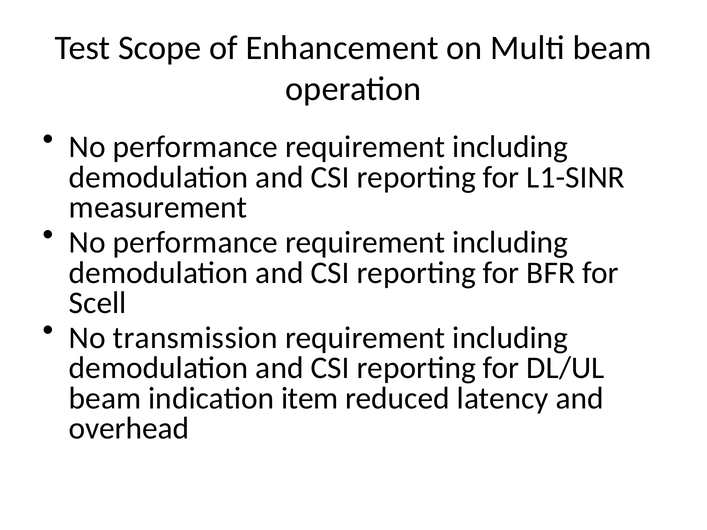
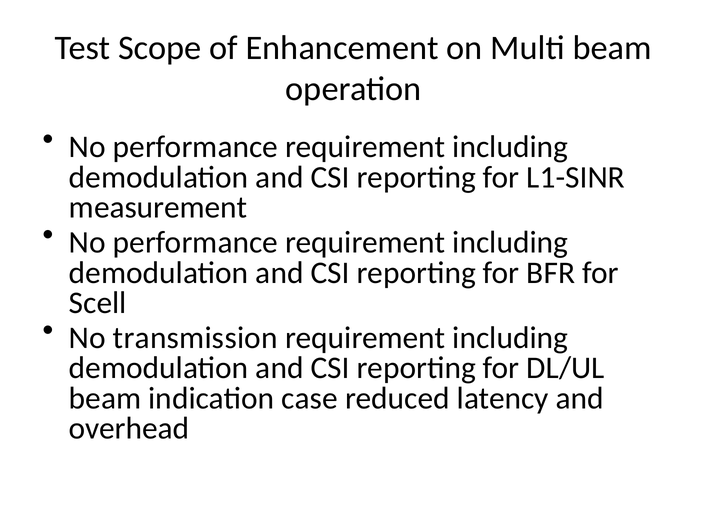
item: item -> case
